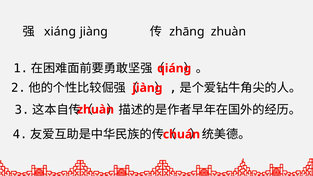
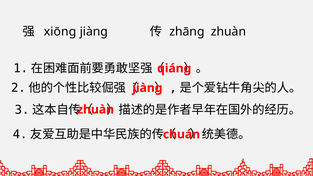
xiáng: xiáng -> xiōng
